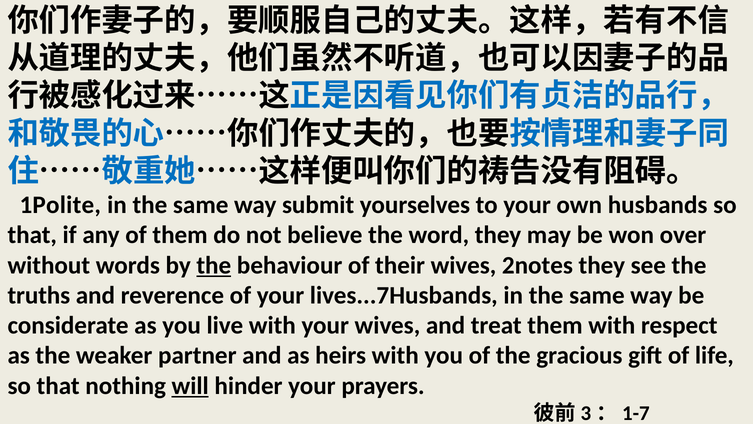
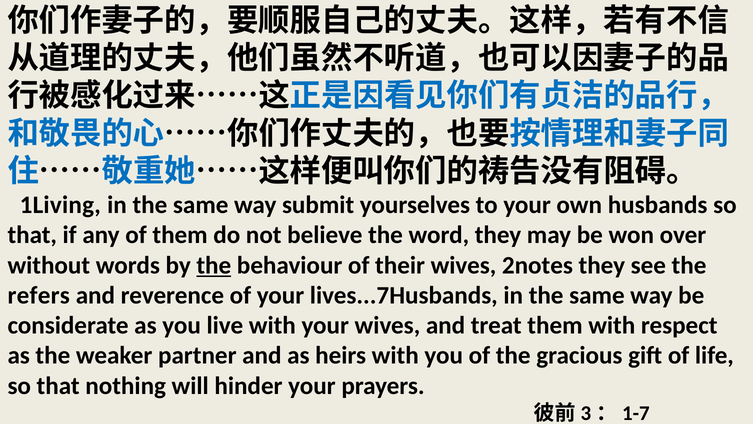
1Polite: 1Polite -> 1Living
truths: truths -> refers
will underline: present -> none
